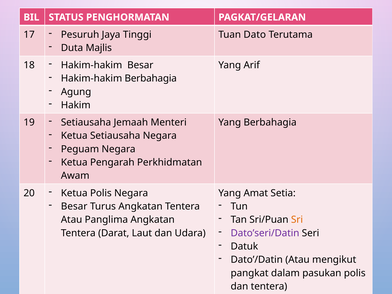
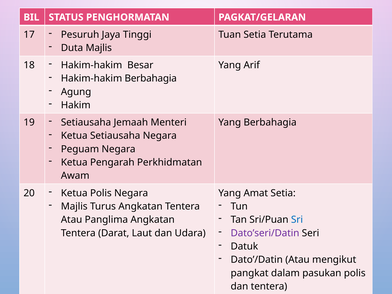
Tuan Dato: Dato -> Setia
Besar at (74, 206): Besar -> Majlis
Sri colour: orange -> blue
